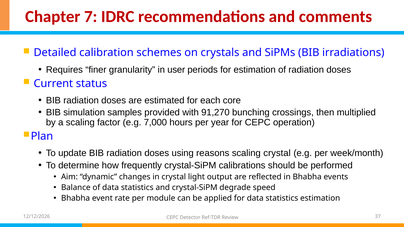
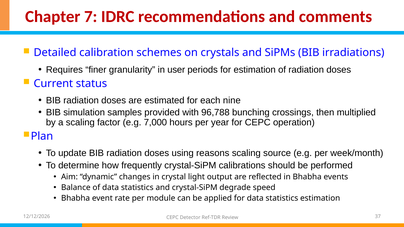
core: core -> nine
91,270: 91,270 -> 96,788
scaling crystal: crystal -> source
